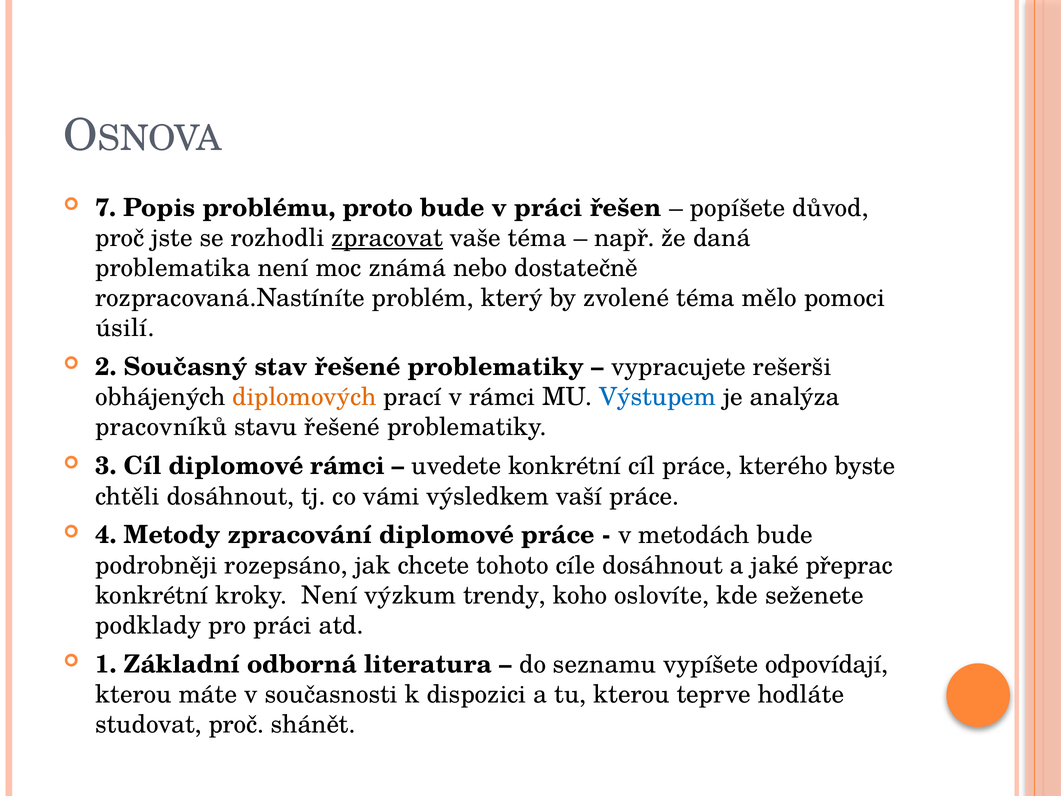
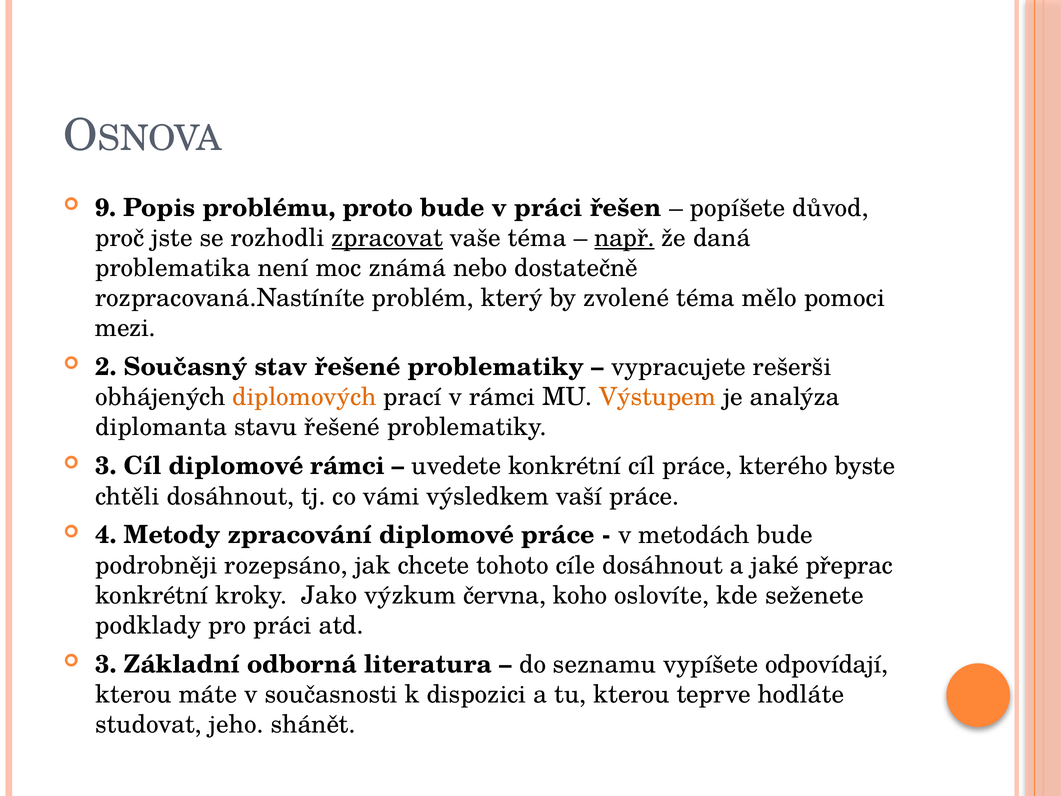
7: 7 -> 9
např underline: none -> present
úsilí: úsilí -> mezi
Výstupem colour: blue -> orange
pracovníků: pracovníků -> diplomanta
kroky Není: Není -> Jako
trendy: trendy -> června
1 at (106, 664): 1 -> 3
studovat proč: proč -> jeho
